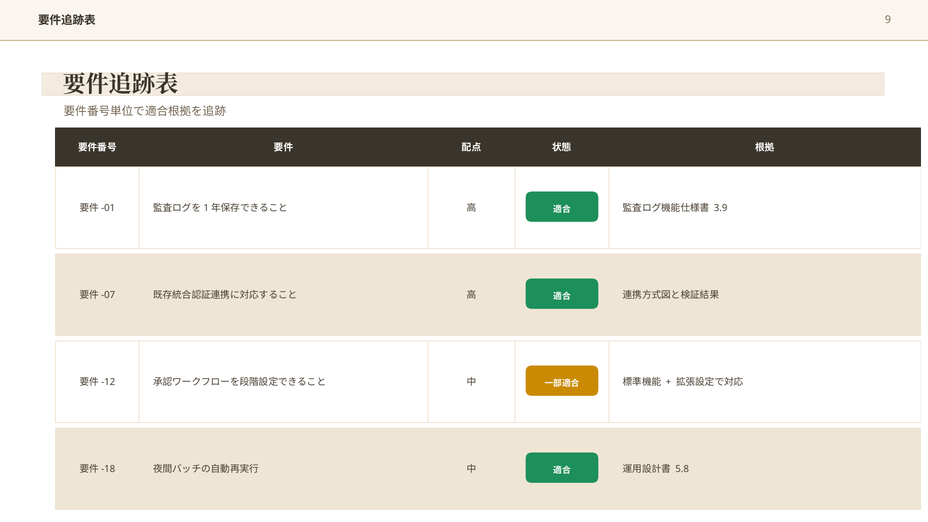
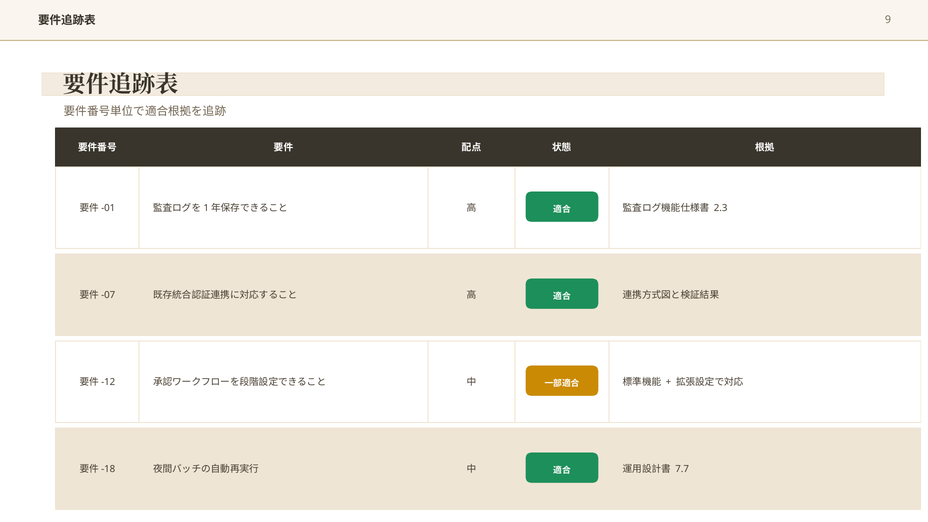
3.9: 3.9 -> 2.3
5.8: 5.8 -> 7.7
